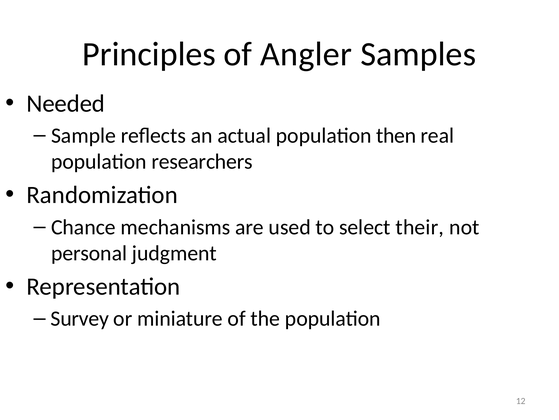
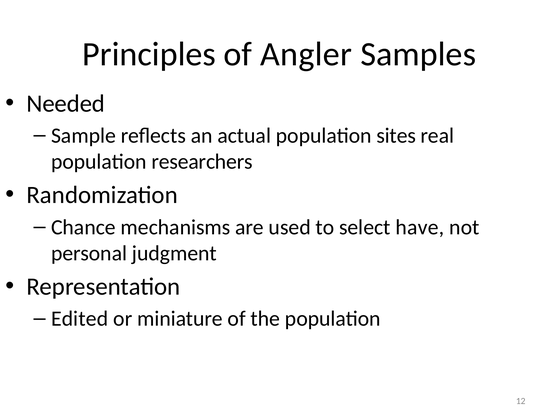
then: then -> sites
their: their -> have
Survey: Survey -> Edited
